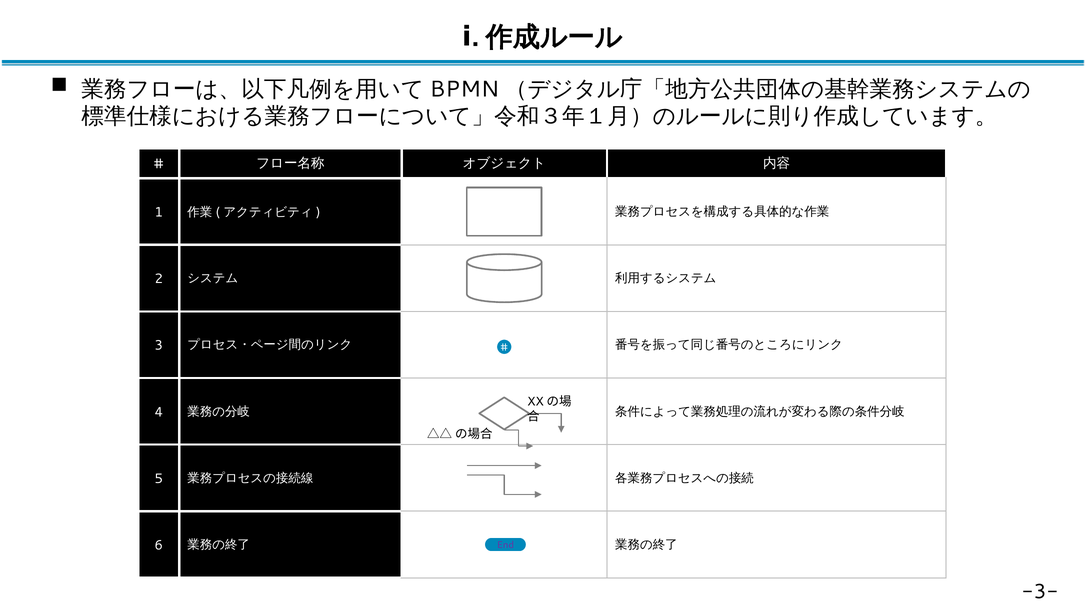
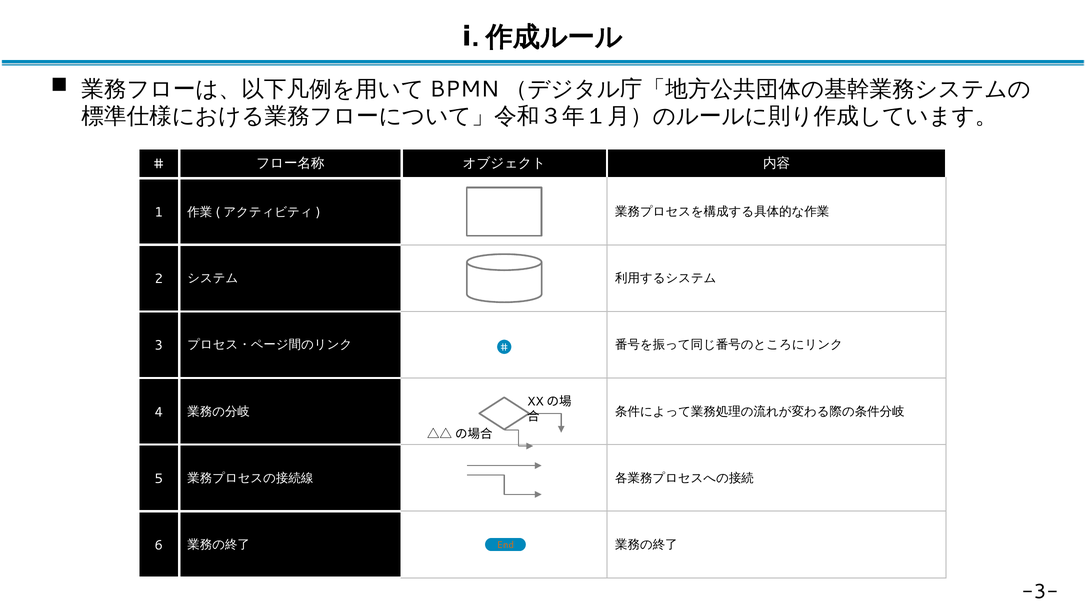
End colour: purple -> orange
